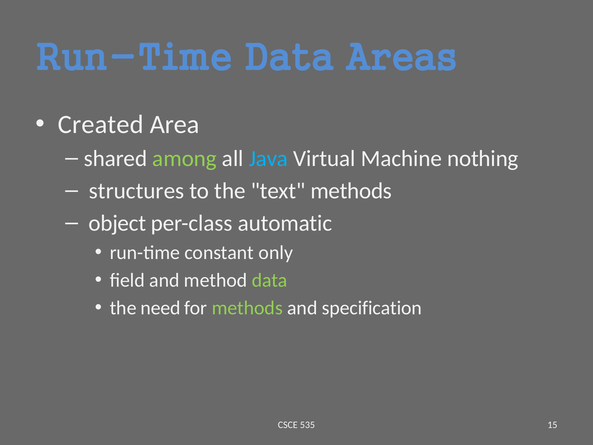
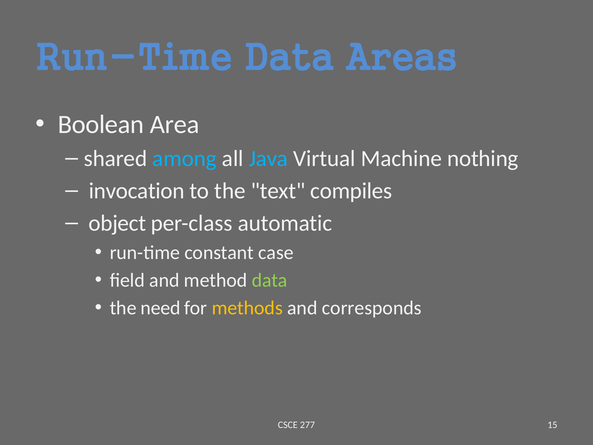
Created: Created -> Boolean
among colour: light green -> light blue
structures: structures -> invocation
text methods: methods -> compiles
only: only -> case
methods at (247, 308) colour: light green -> yellow
specification: specification -> corresponds
535: 535 -> 277
